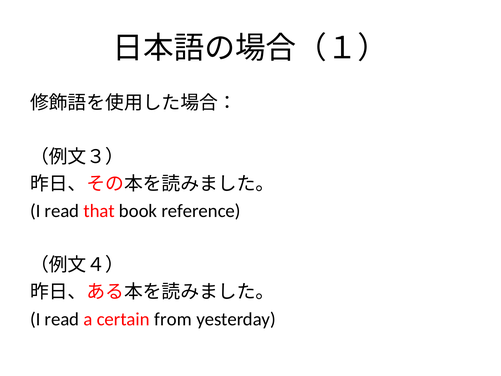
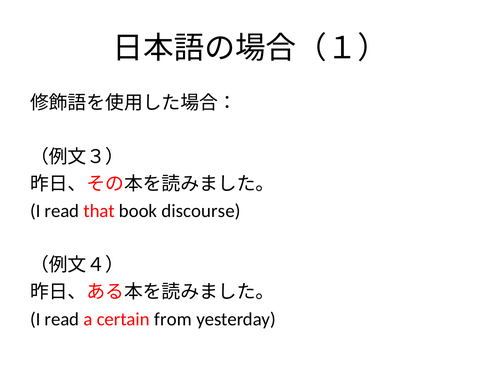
reference: reference -> discourse
